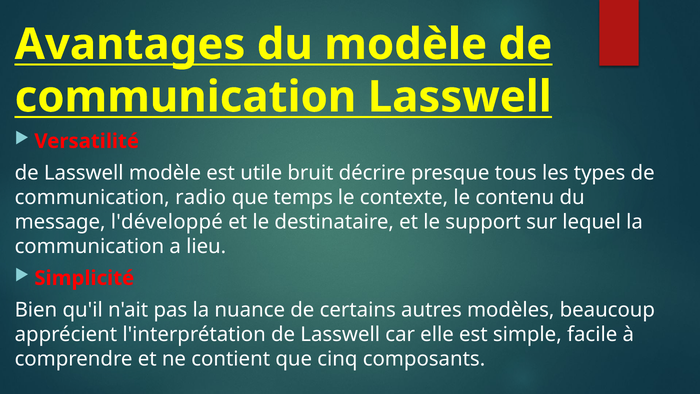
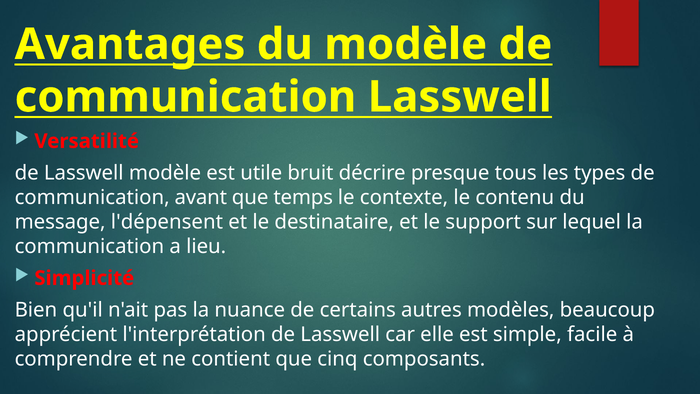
radio: radio -> avant
l'développé: l'développé -> l'dépensent
